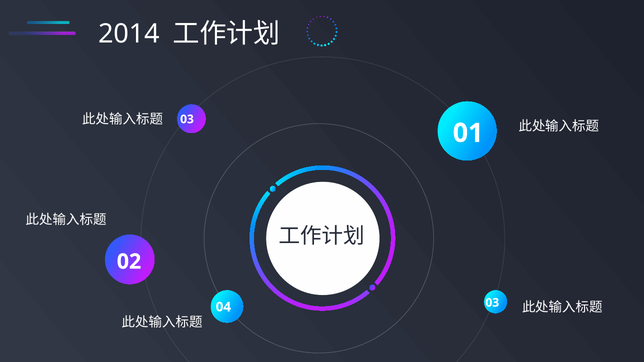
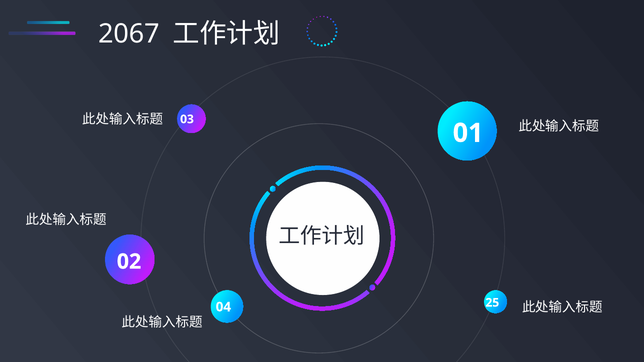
2014: 2014 -> 2067
04 03: 03 -> 25
